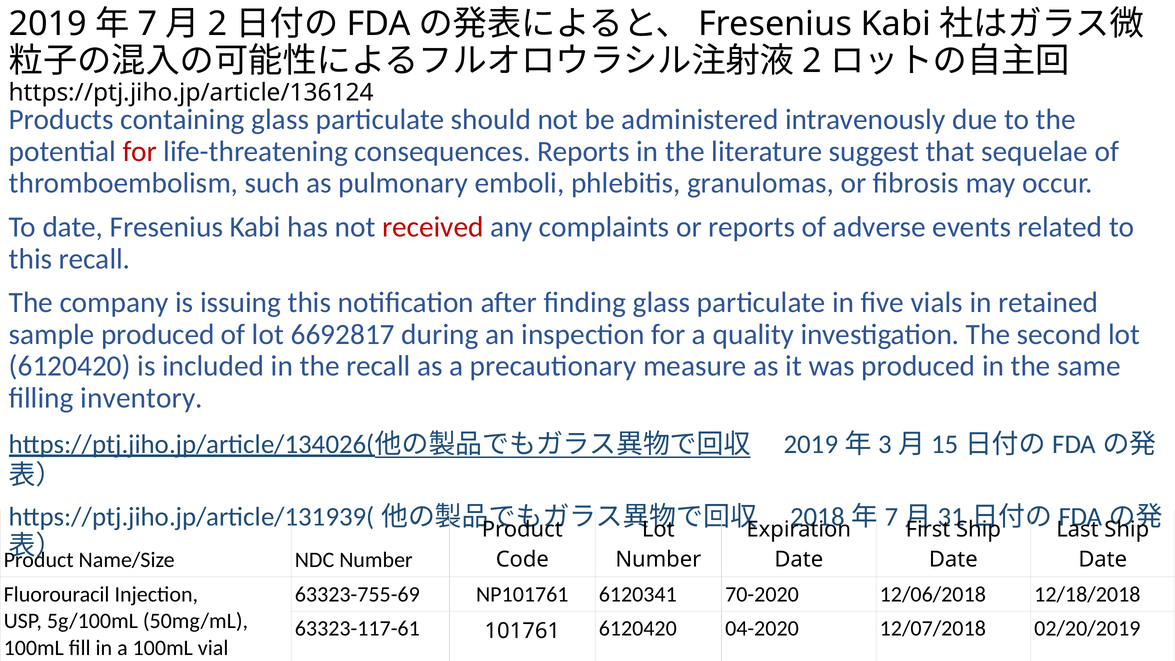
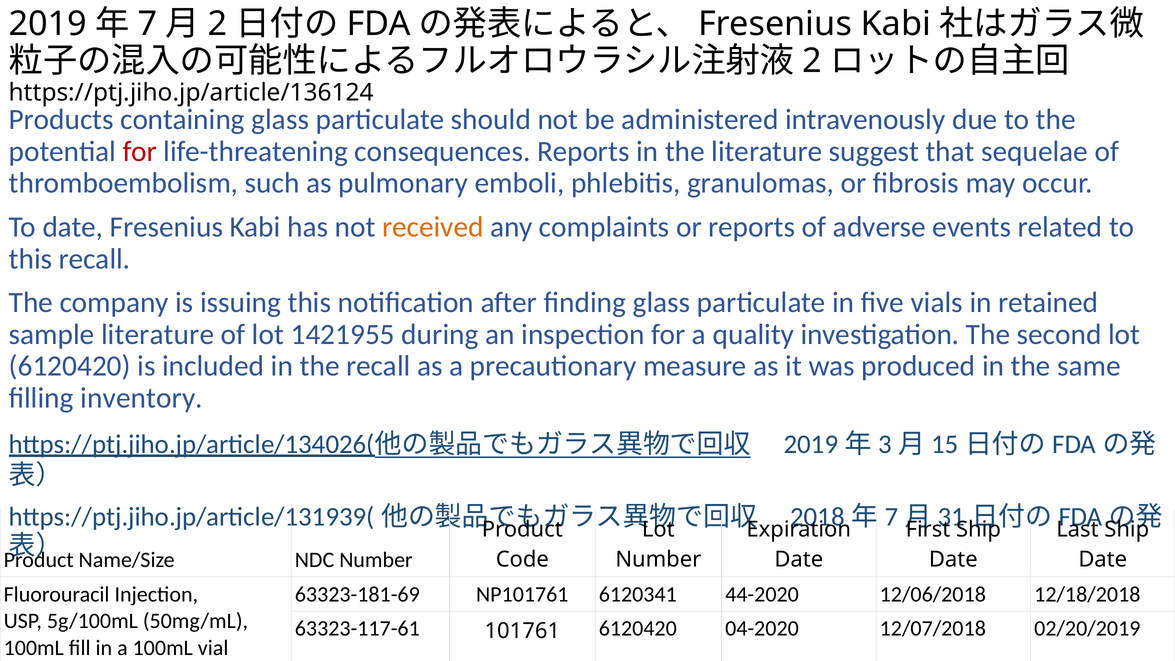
received colour: red -> orange
sample produced: produced -> literature
6692817: 6692817 -> 1421955
63323-755-69: 63323-755-69 -> 63323-181-69
70-2020: 70-2020 -> 44-2020
